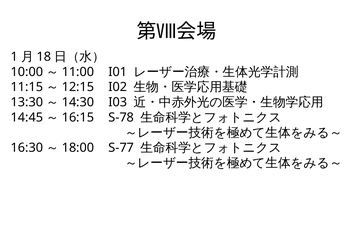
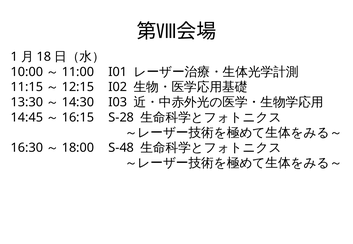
S-78: S-78 -> S-28
S-77: S-77 -> S-48
